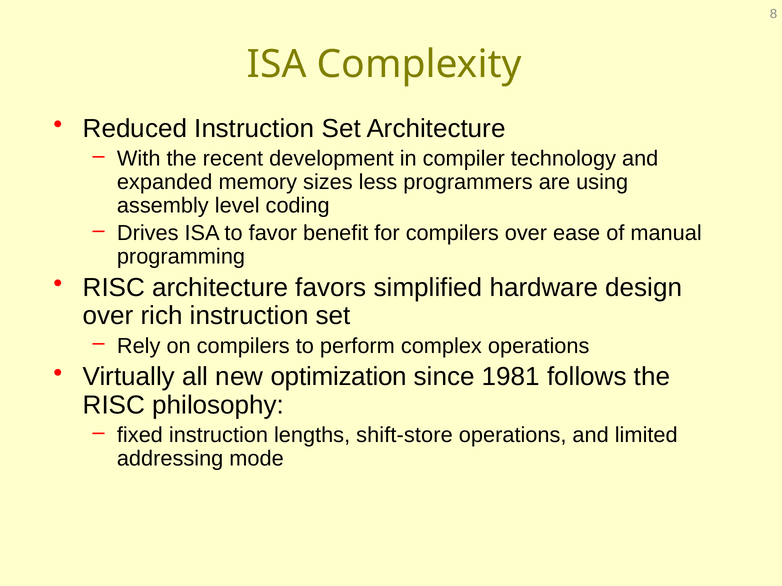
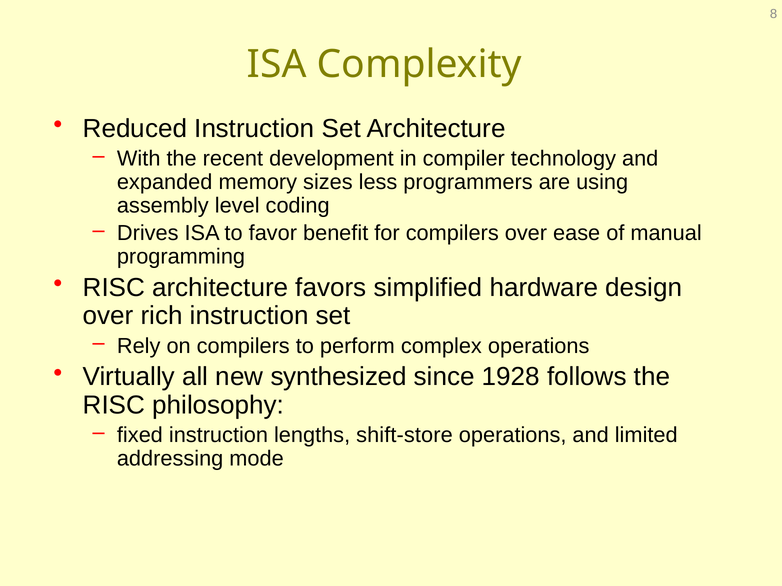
optimization: optimization -> synthesized
1981: 1981 -> 1928
